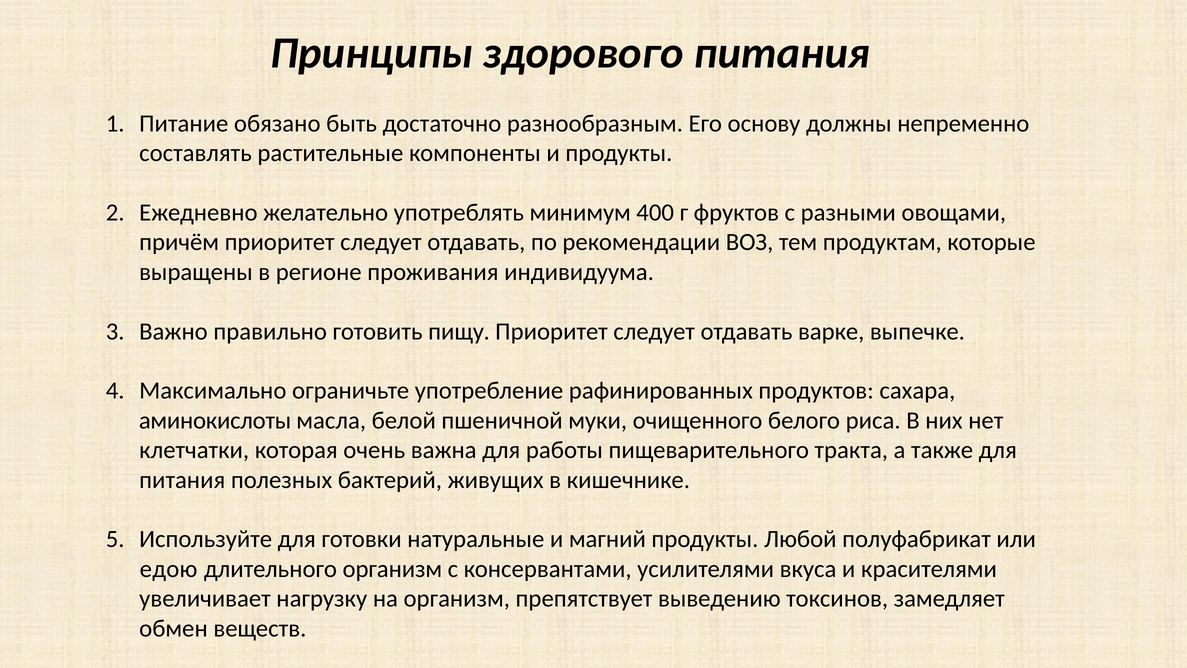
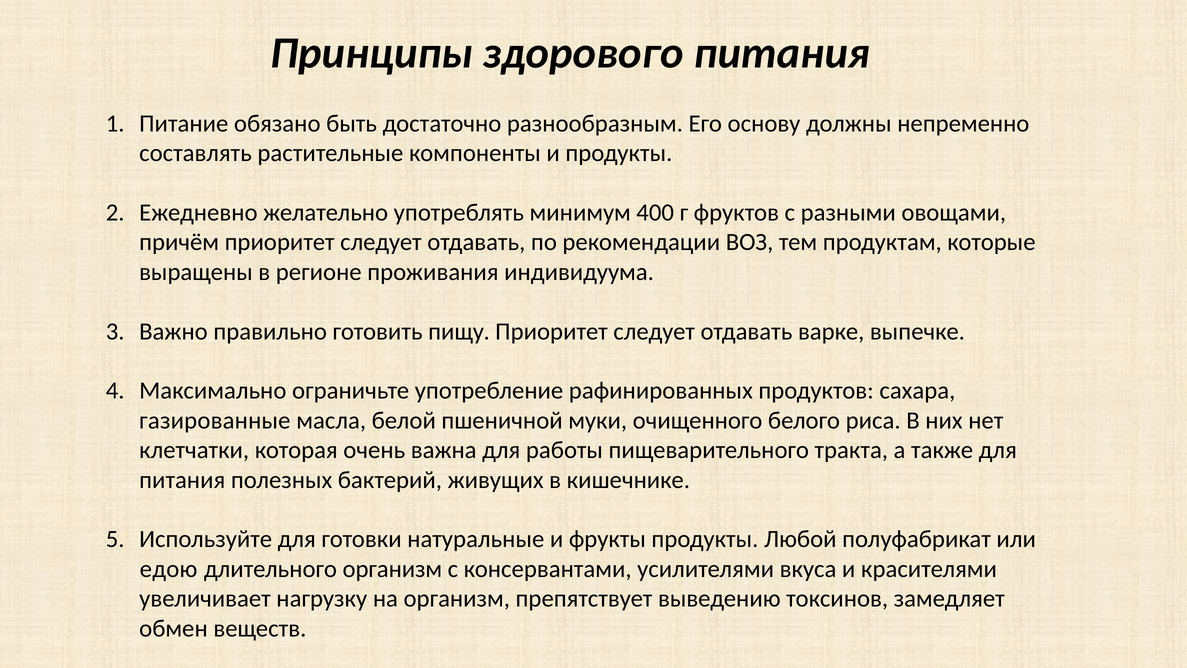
аминокислоты: аминокислоты -> газированные
магний: магний -> фрукты
